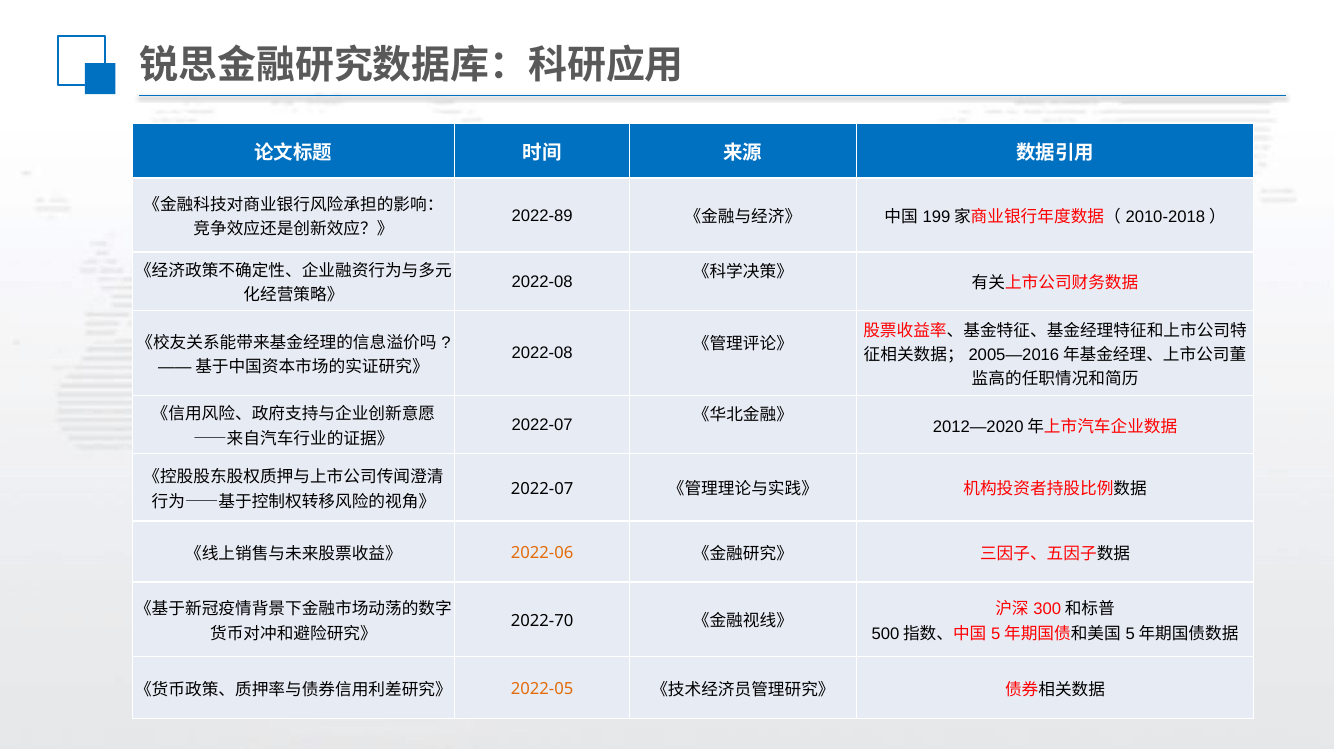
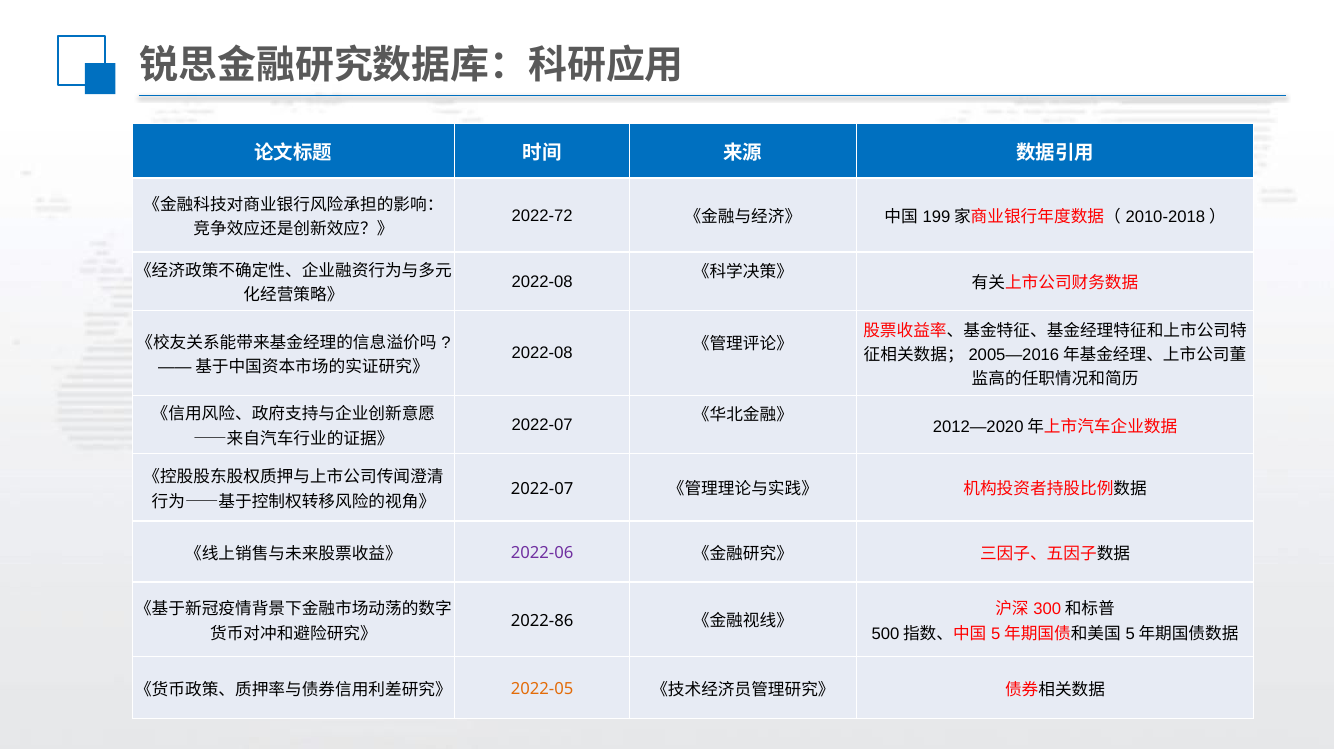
2022-89: 2022-89 -> 2022-72
2022-06 colour: orange -> purple
2022-70: 2022-70 -> 2022-86
